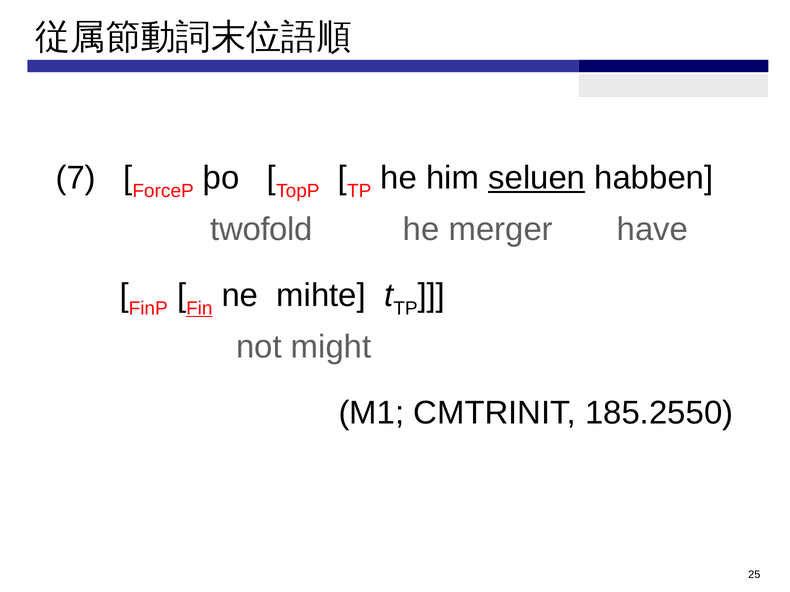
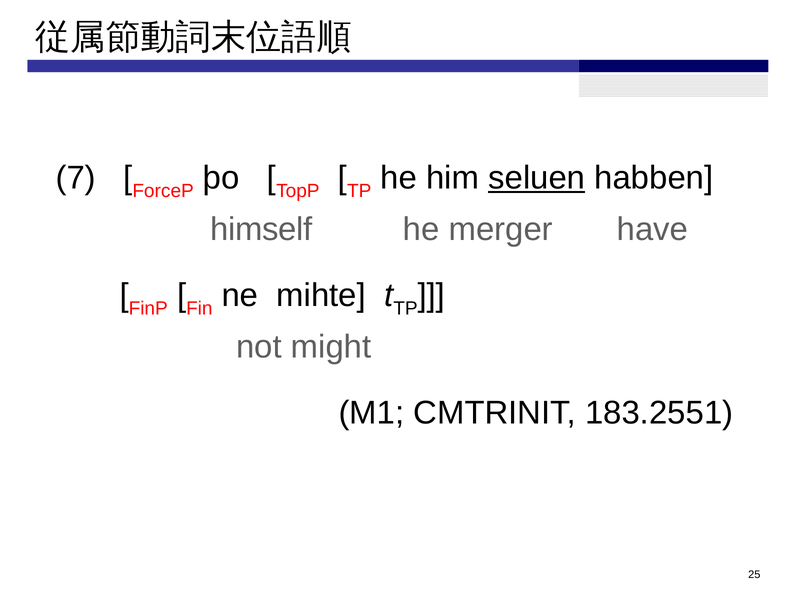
twofold: twofold -> himself
Fin underline: present -> none
185.2550: 185.2550 -> 183.2551
